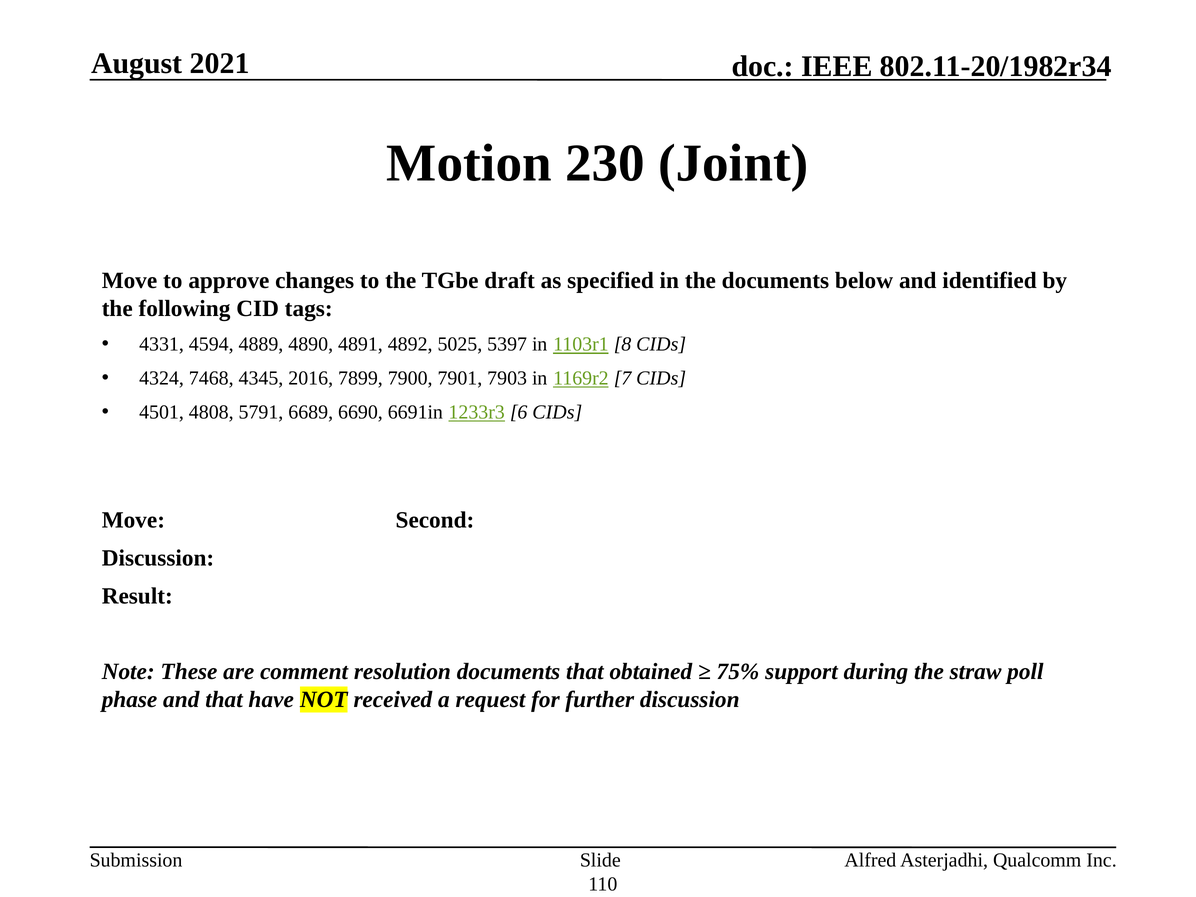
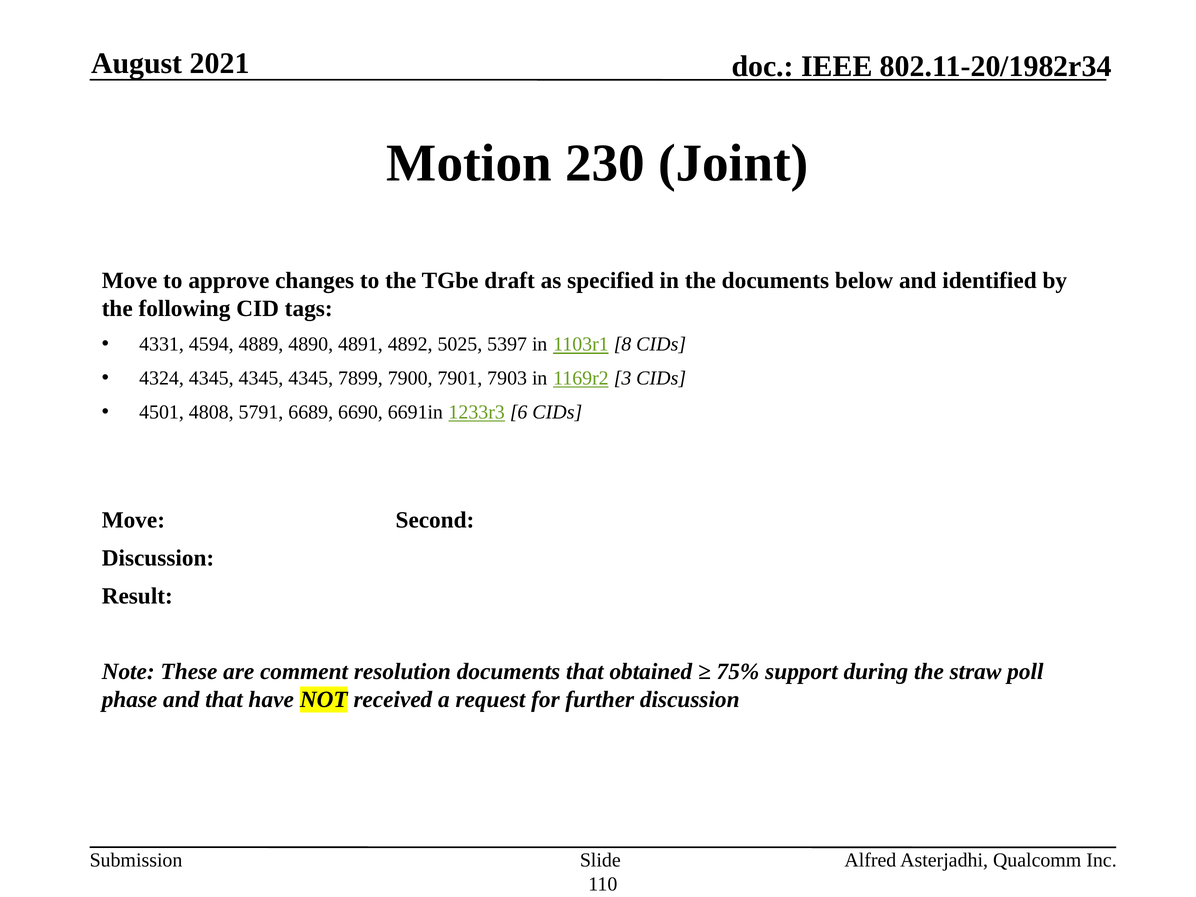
4324 7468: 7468 -> 4345
2016 at (311, 378): 2016 -> 4345
7: 7 -> 3
